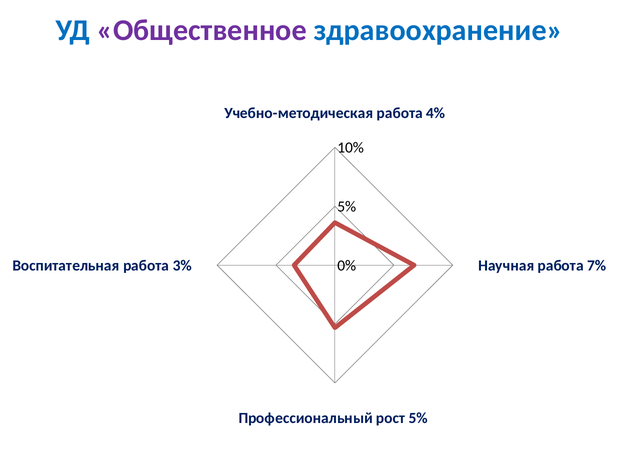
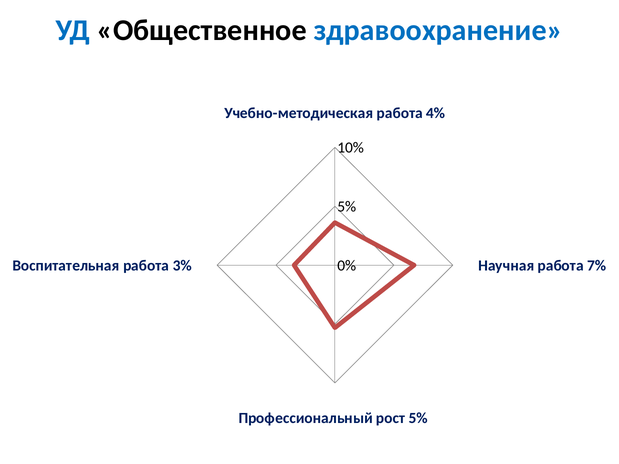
Общественное colour: purple -> black
